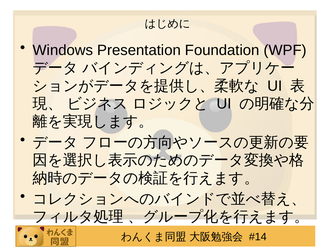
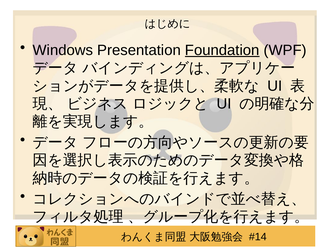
Foundation underline: none -> present
